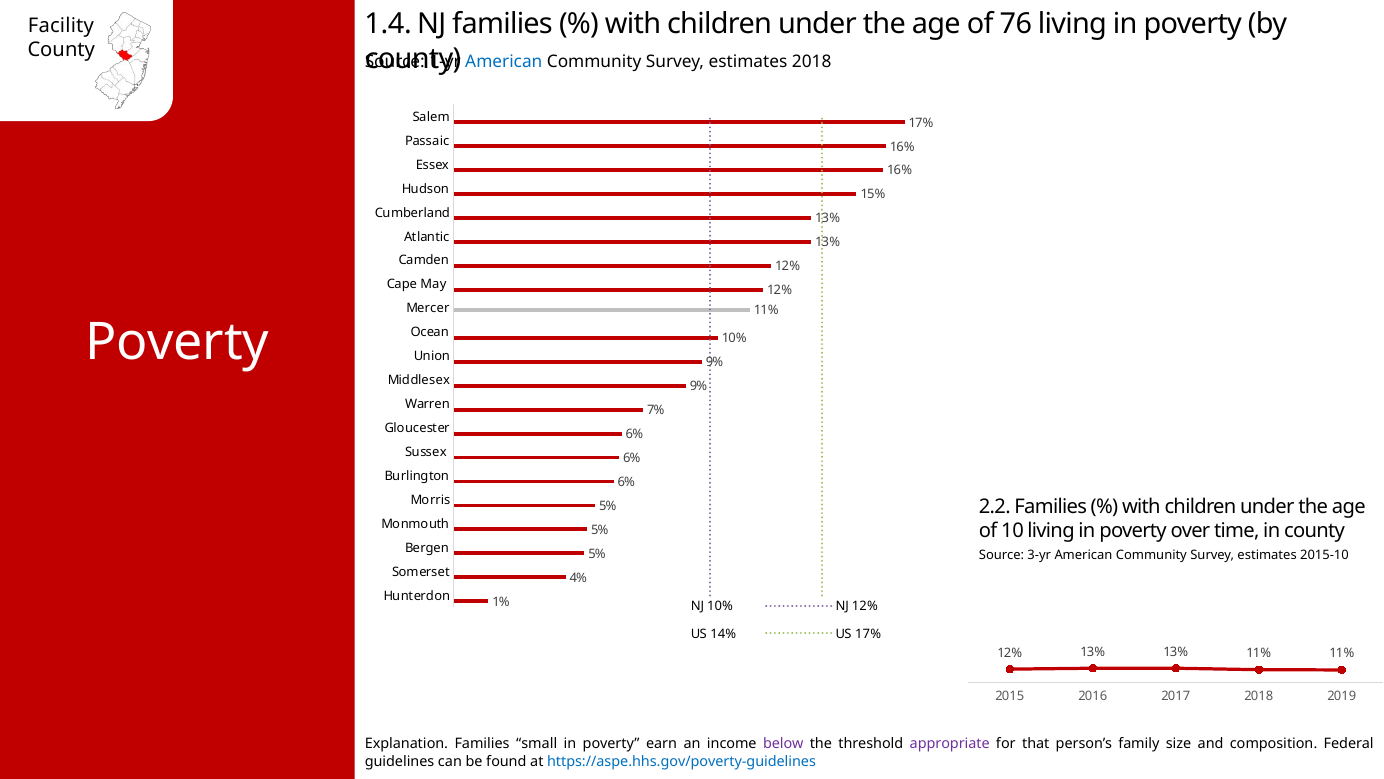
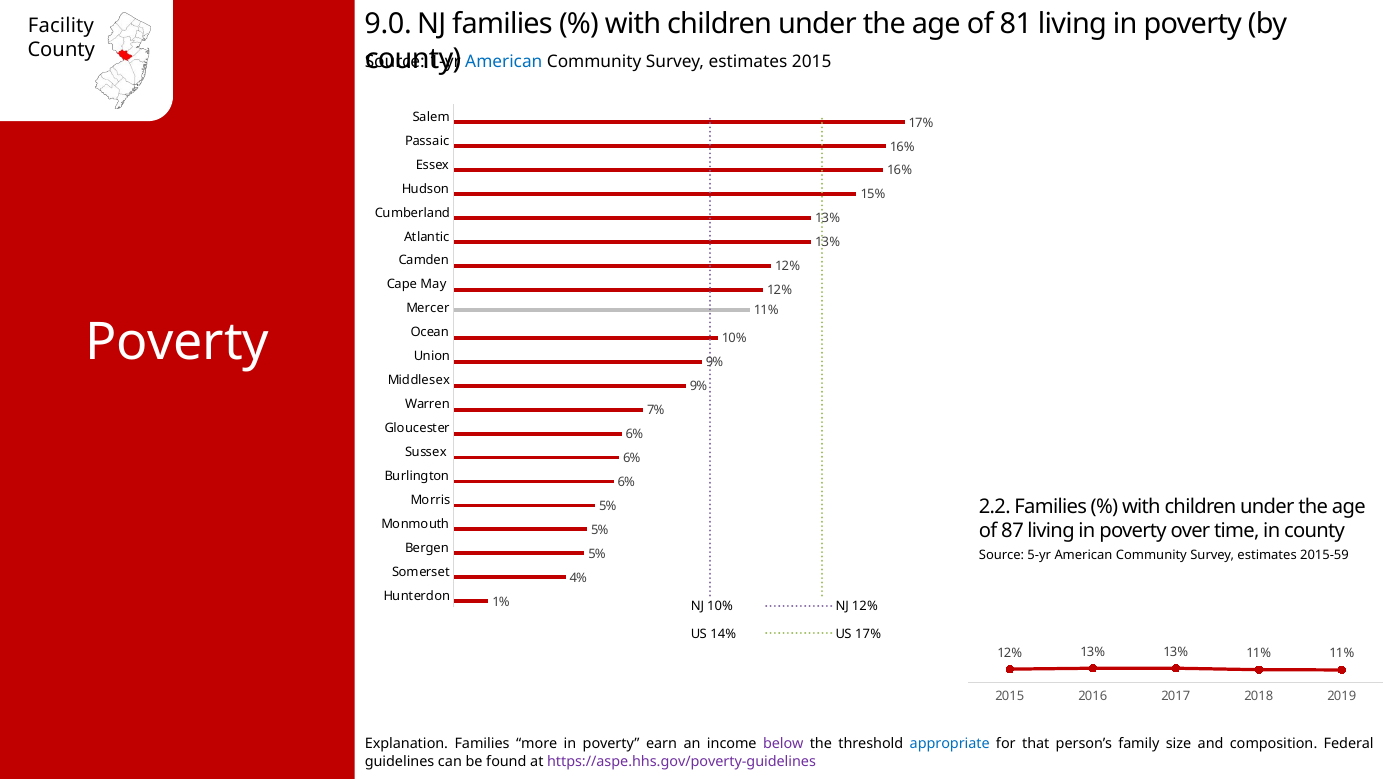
1.4: 1.4 -> 9.0
76: 76 -> 81
estimates 2018: 2018 -> 2015
10: 10 -> 87
3-yr: 3-yr -> 5-yr
2015-10: 2015-10 -> 2015-59
small: small -> more
appropriate colour: purple -> blue
https://aspe.hhs.gov/poverty-guidelines colour: blue -> purple
